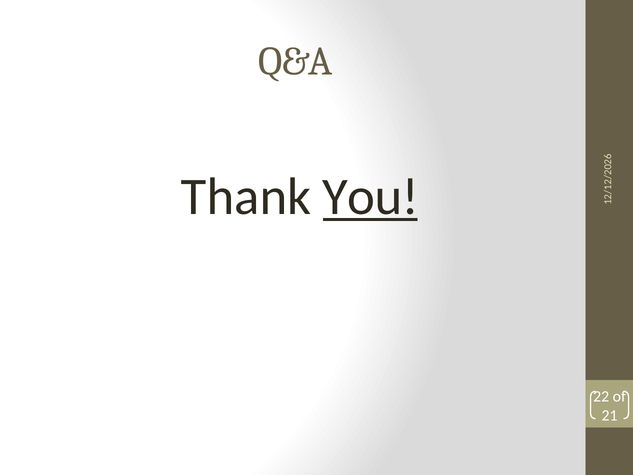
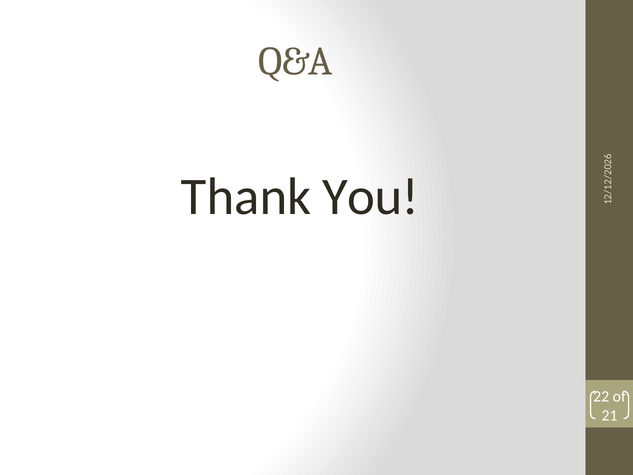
You underline: present -> none
